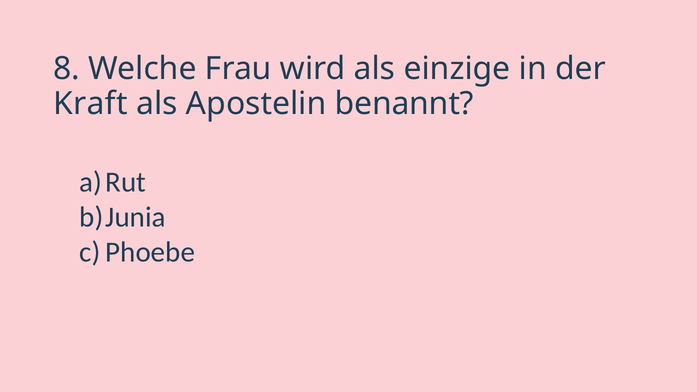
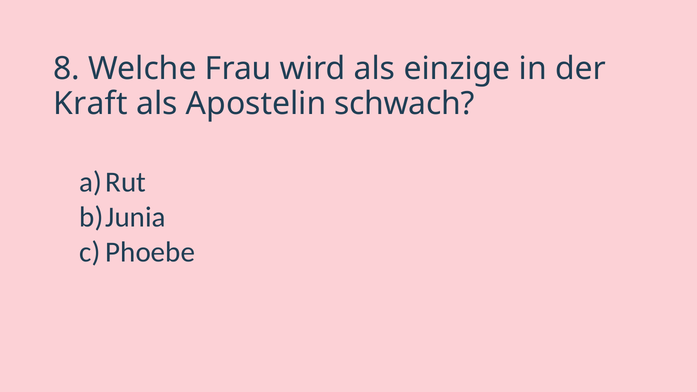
benannt: benannt -> schwach
